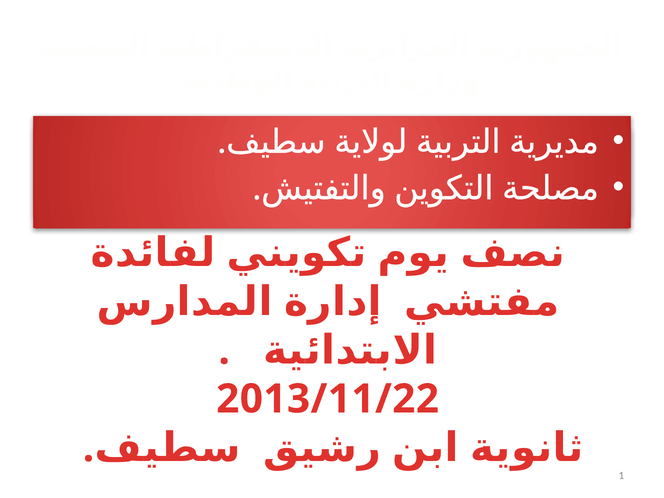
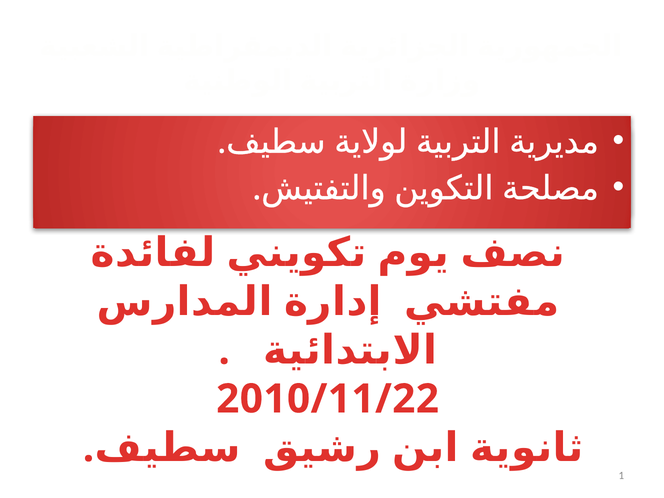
2013/11/22: 2013/11/22 -> 2010/11/22
